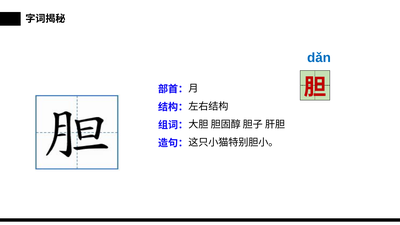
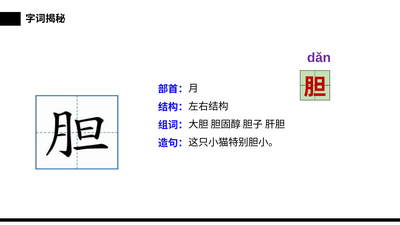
dǎn colour: blue -> purple
